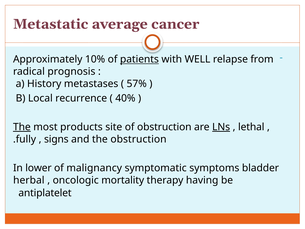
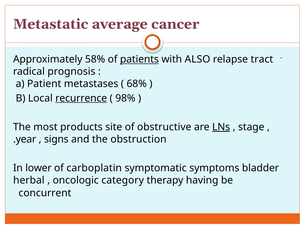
10%: 10% -> 58%
WELL: WELL -> ALSO
from: from -> tract
History: History -> Patient
57%: 57% -> 68%
recurrence underline: none -> present
40%: 40% -> 98%
The at (22, 127) underline: present -> none
of obstruction: obstruction -> obstructive
lethal: lethal -> stage
fully: fully -> year
malignancy: malignancy -> carboplatin
mortality: mortality -> category
antiplatelet: antiplatelet -> concurrent
